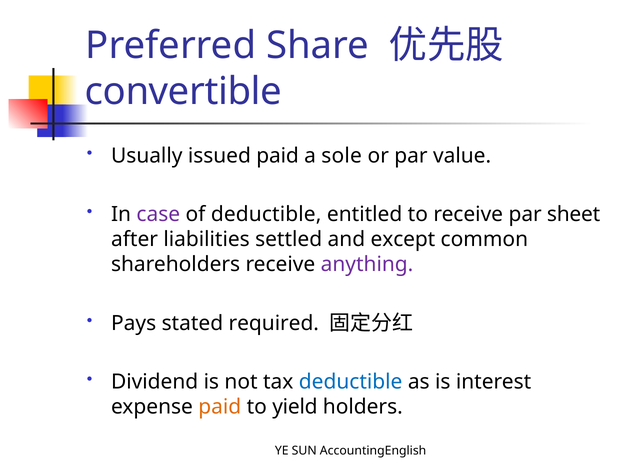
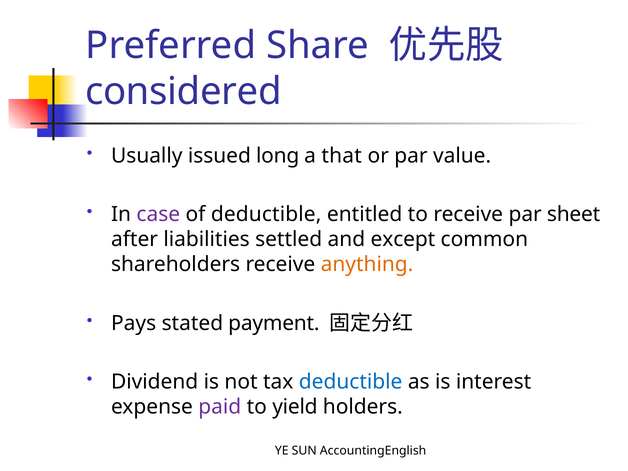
convertible: convertible -> considered
issued paid: paid -> long
sole: sole -> that
anything colour: purple -> orange
required: required -> payment
paid at (220, 407) colour: orange -> purple
